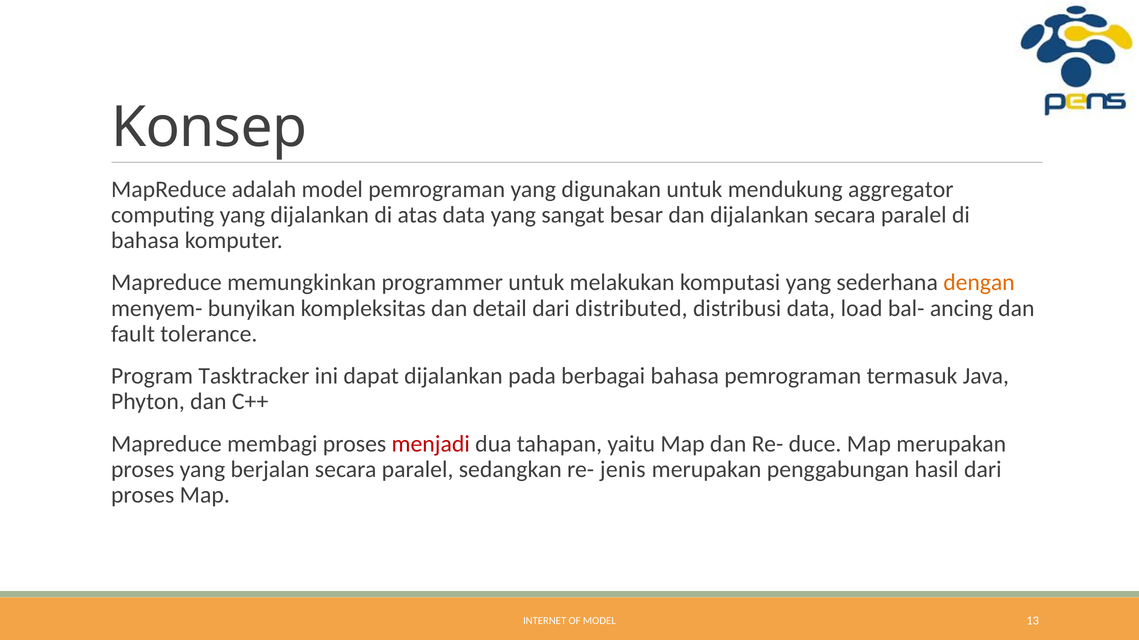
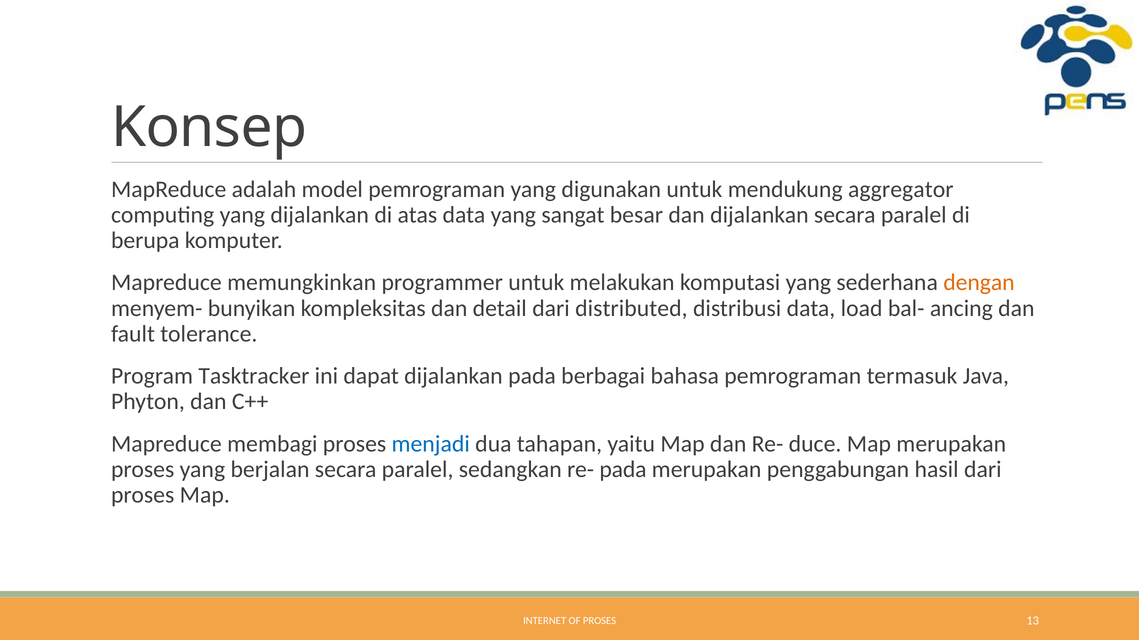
bahasa at (145, 241): bahasa -> berupa
menjadi colour: red -> blue
re- jenis: jenis -> pada
OF MODEL: MODEL -> PROSES
